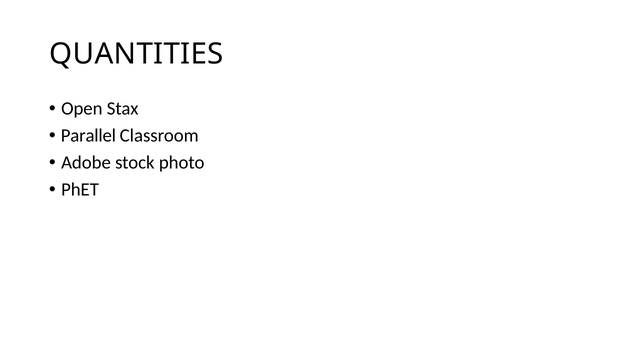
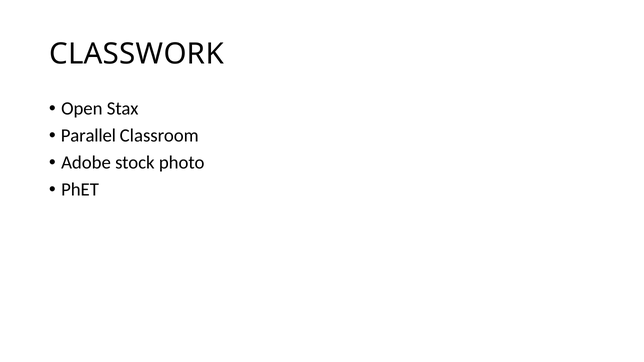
QUANTITIES: QUANTITIES -> CLASSWORK
